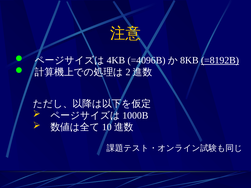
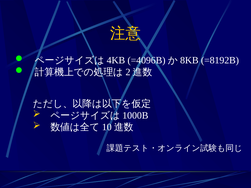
=8192B underline: present -> none
